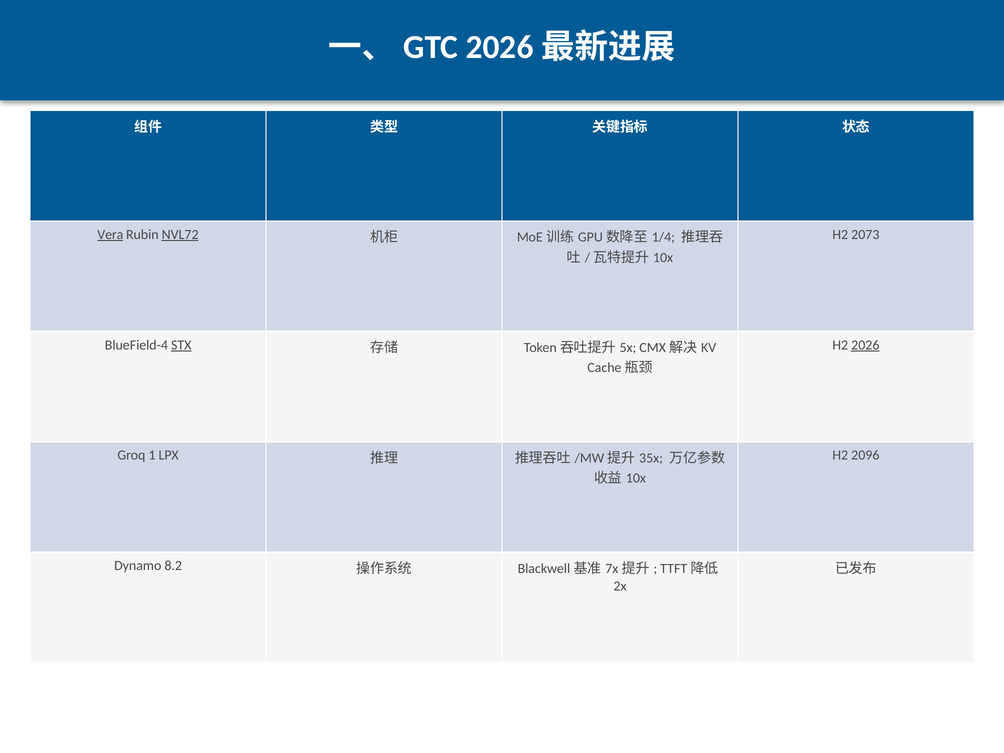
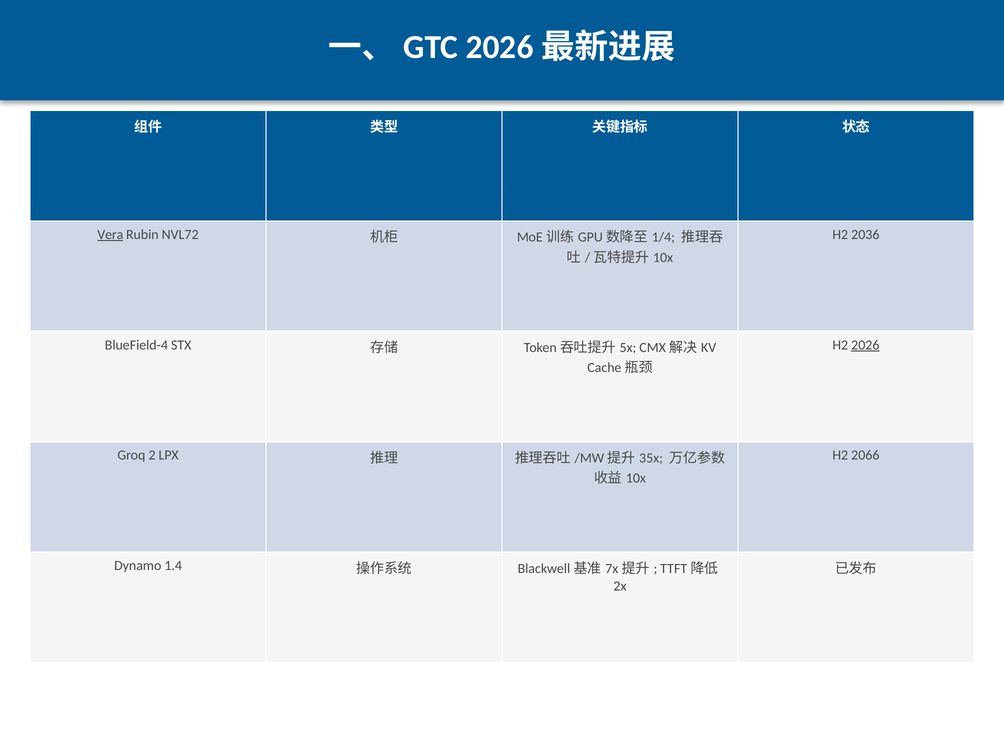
NVL72 underline: present -> none
2073: 2073 -> 2036
STX underline: present -> none
1: 1 -> 2
2096: 2096 -> 2066
8.2: 8.2 -> 1.4
